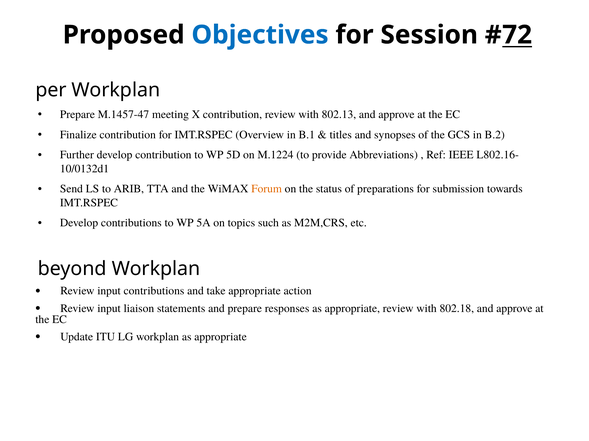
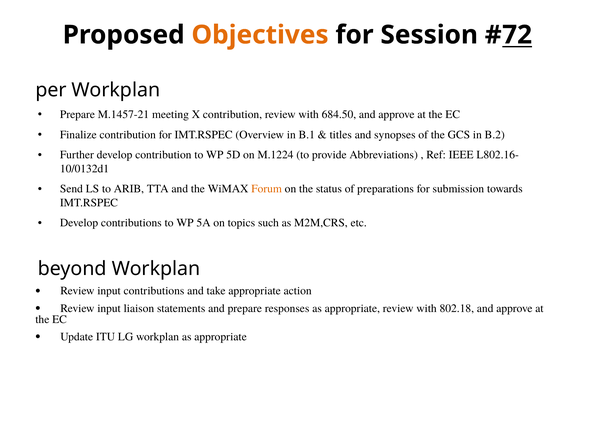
Objectives colour: blue -> orange
M.1457-47: M.1457-47 -> M.1457-21
802.13: 802.13 -> 684.50
